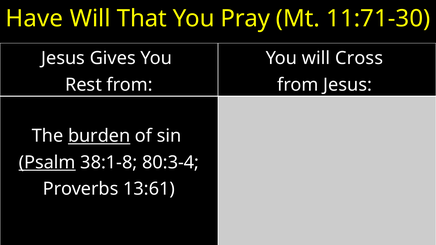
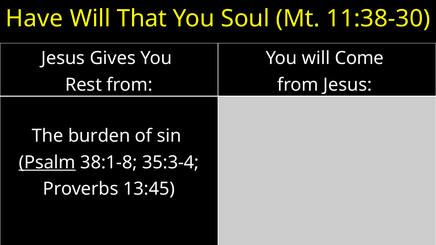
Pray: Pray -> Soul
11:71-30: 11:71-30 -> 11:38-30
Cross: Cross -> Come
burden underline: present -> none
80:3-4: 80:3-4 -> 35:3-4
13:61: 13:61 -> 13:45
